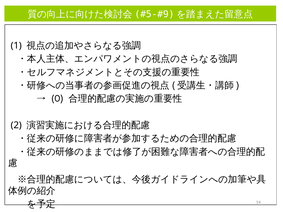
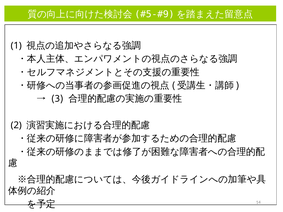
0: 0 -> 3
